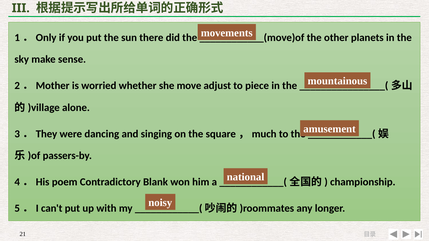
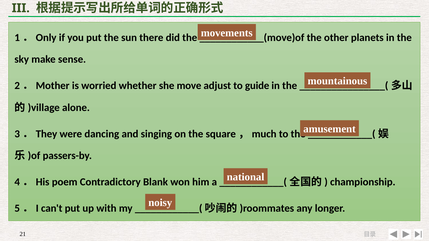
piece: piece -> guide
